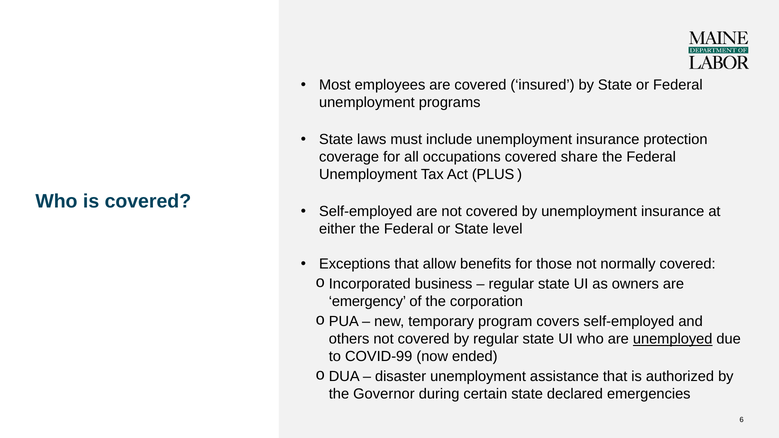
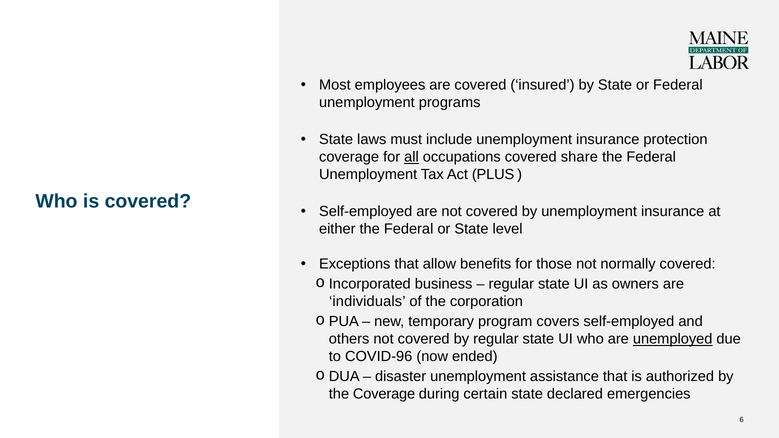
all underline: none -> present
emergency: emergency -> individuals
COVID-99: COVID-99 -> COVID-96
the Governor: Governor -> Coverage
